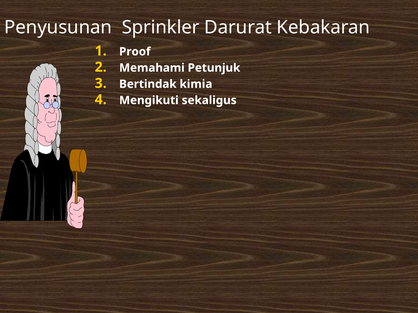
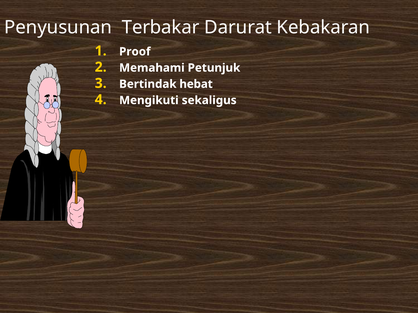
Sprinkler: Sprinkler -> Terbakar
kimia: kimia -> hebat
